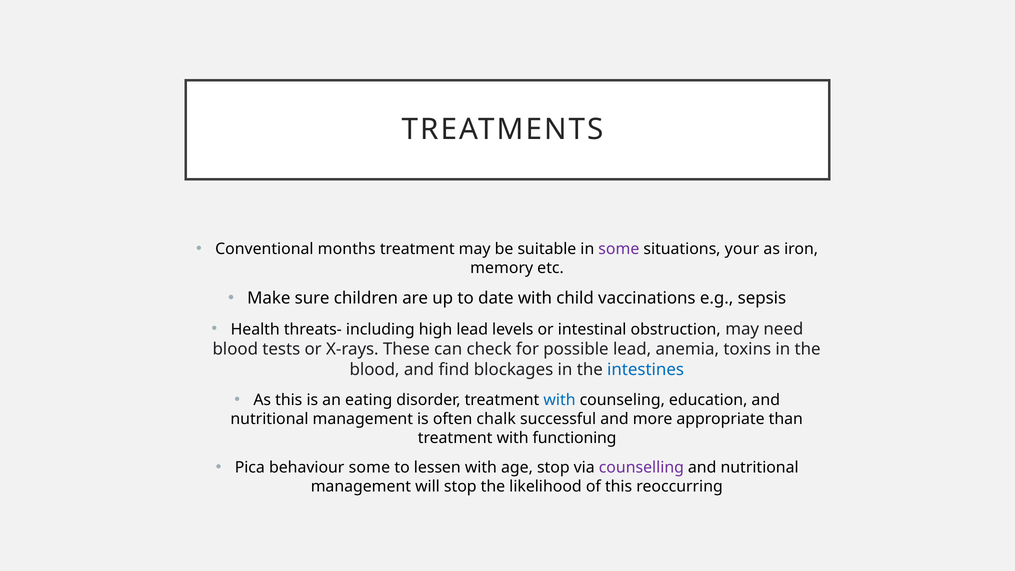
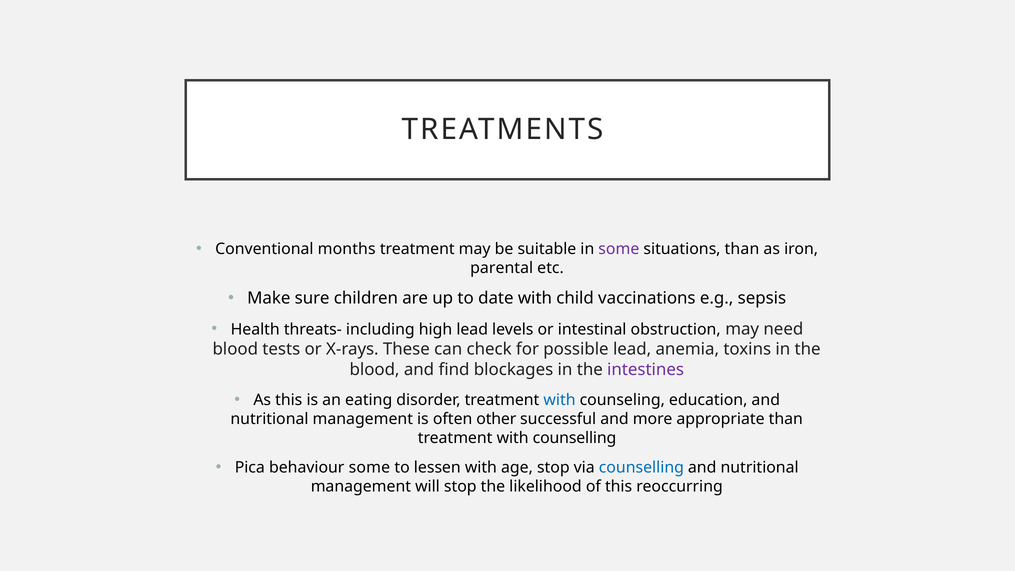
situations your: your -> than
memory: memory -> parental
intestines colour: blue -> purple
chalk: chalk -> other
with functioning: functioning -> counselling
counselling at (641, 467) colour: purple -> blue
